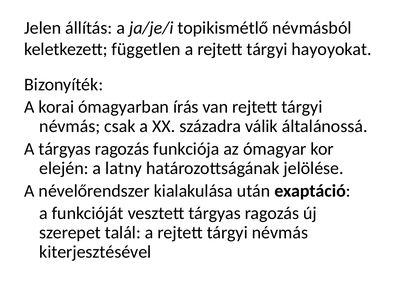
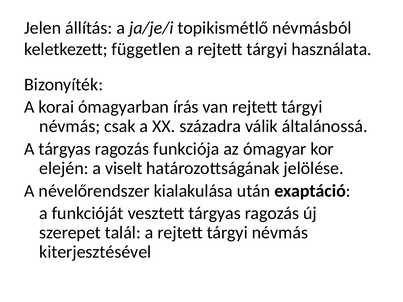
hayoyokat: hayoyokat -> használata
latny: latny -> viselt
